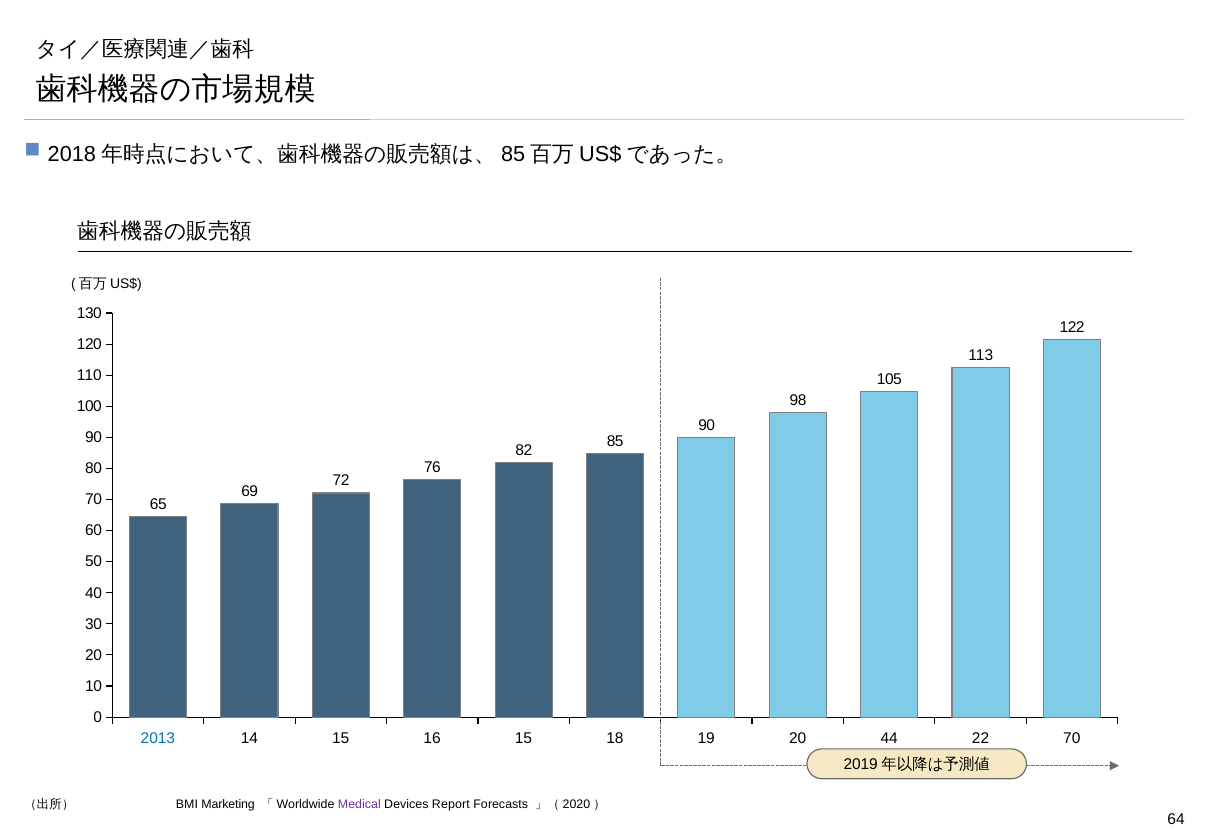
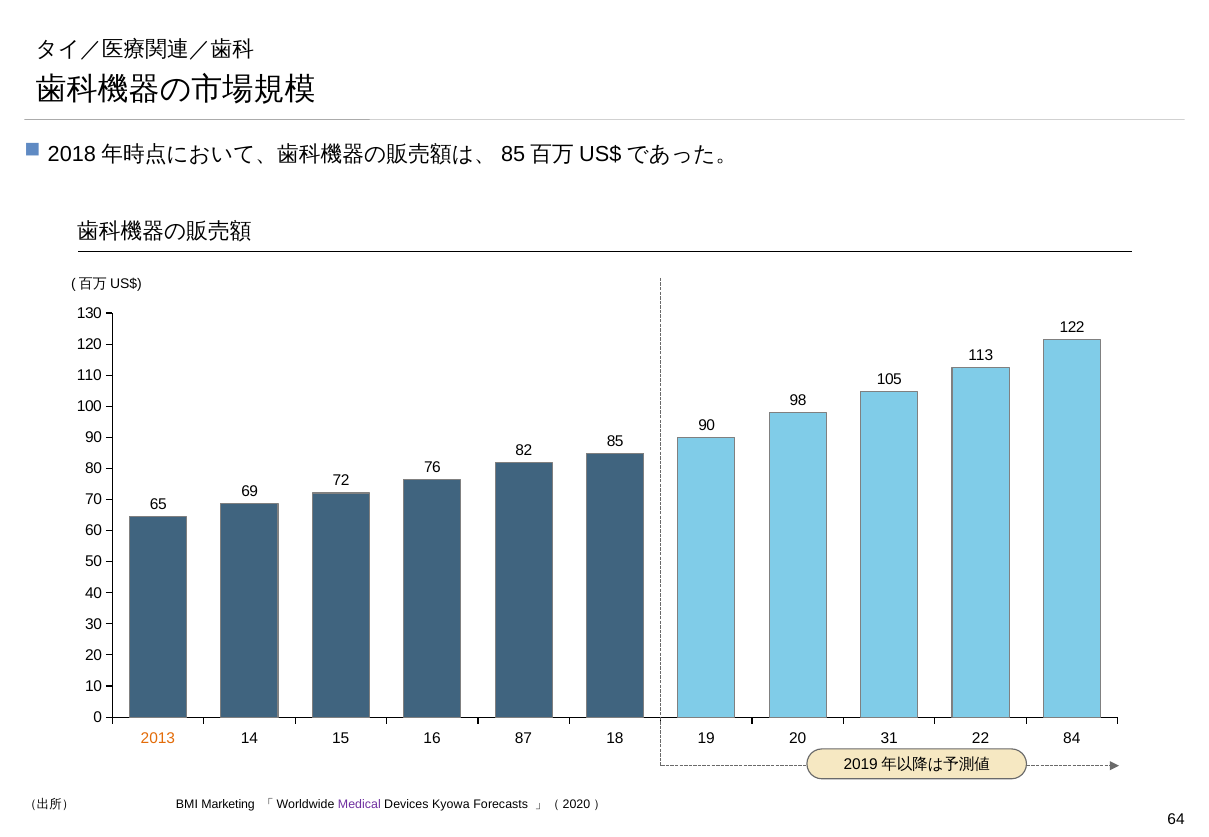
2013 colour: blue -> orange
14 15: 15 -> 87
44: 44 -> 31
22 70: 70 -> 84
Report: Report -> Kyowa
